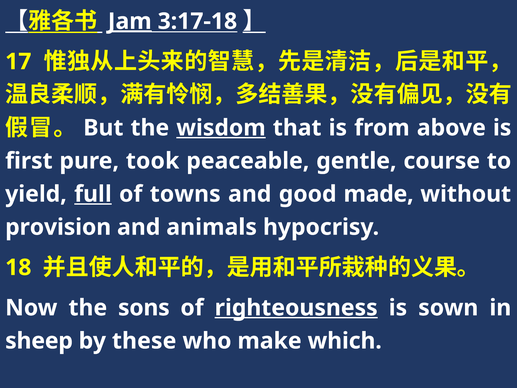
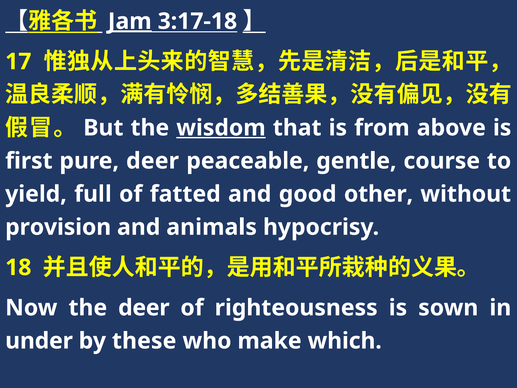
pure took: took -> deer
full underline: present -> none
towns: towns -> fatted
made: made -> other
the sons: sons -> deer
righteousness underline: present -> none
sheep: sheep -> under
